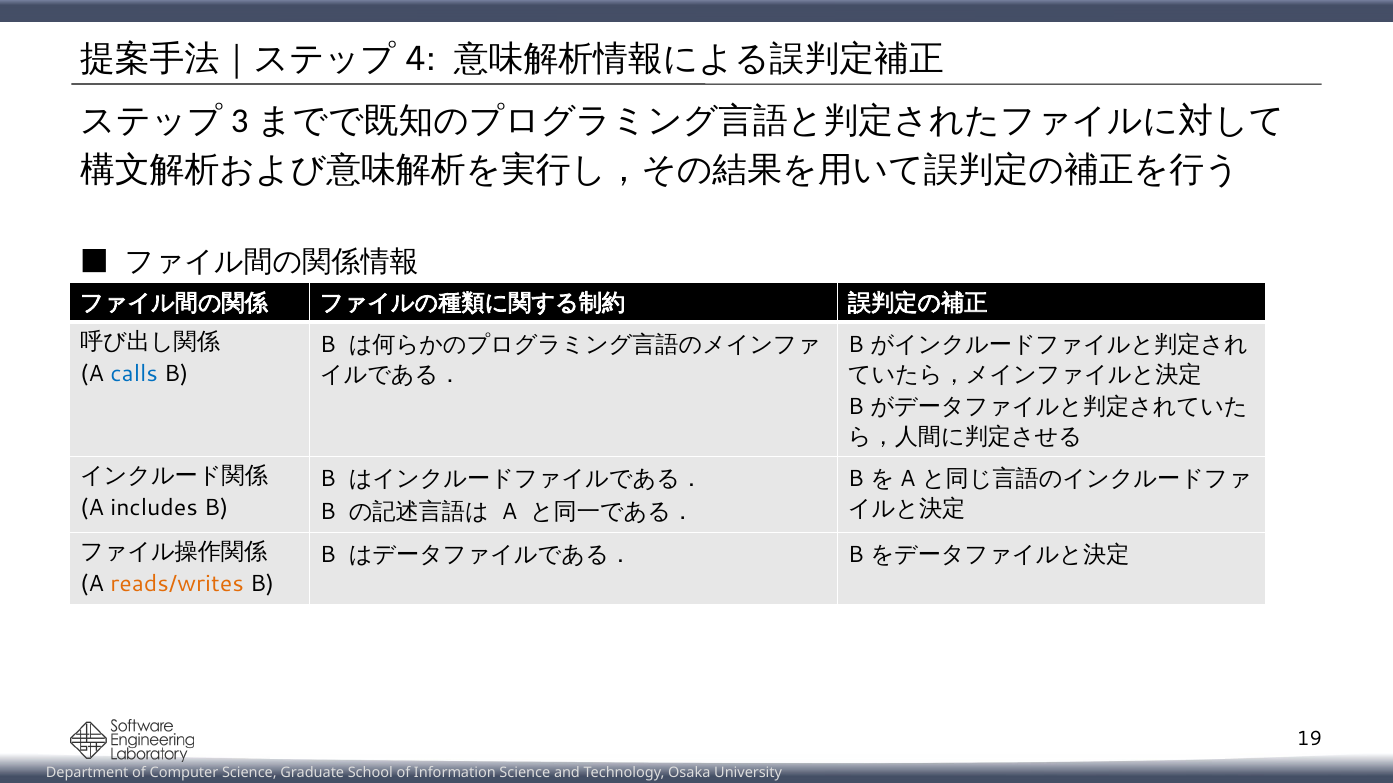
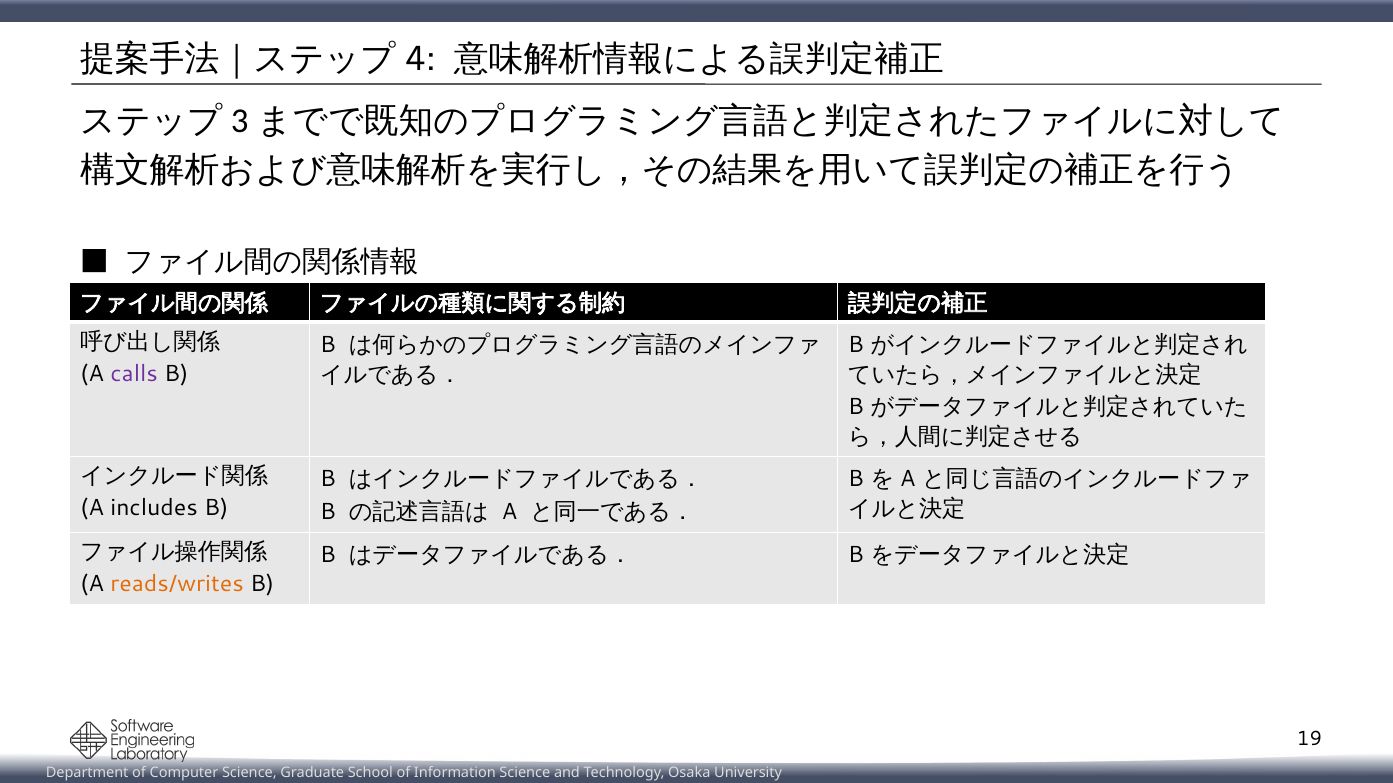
calls colour: blue -> purple
